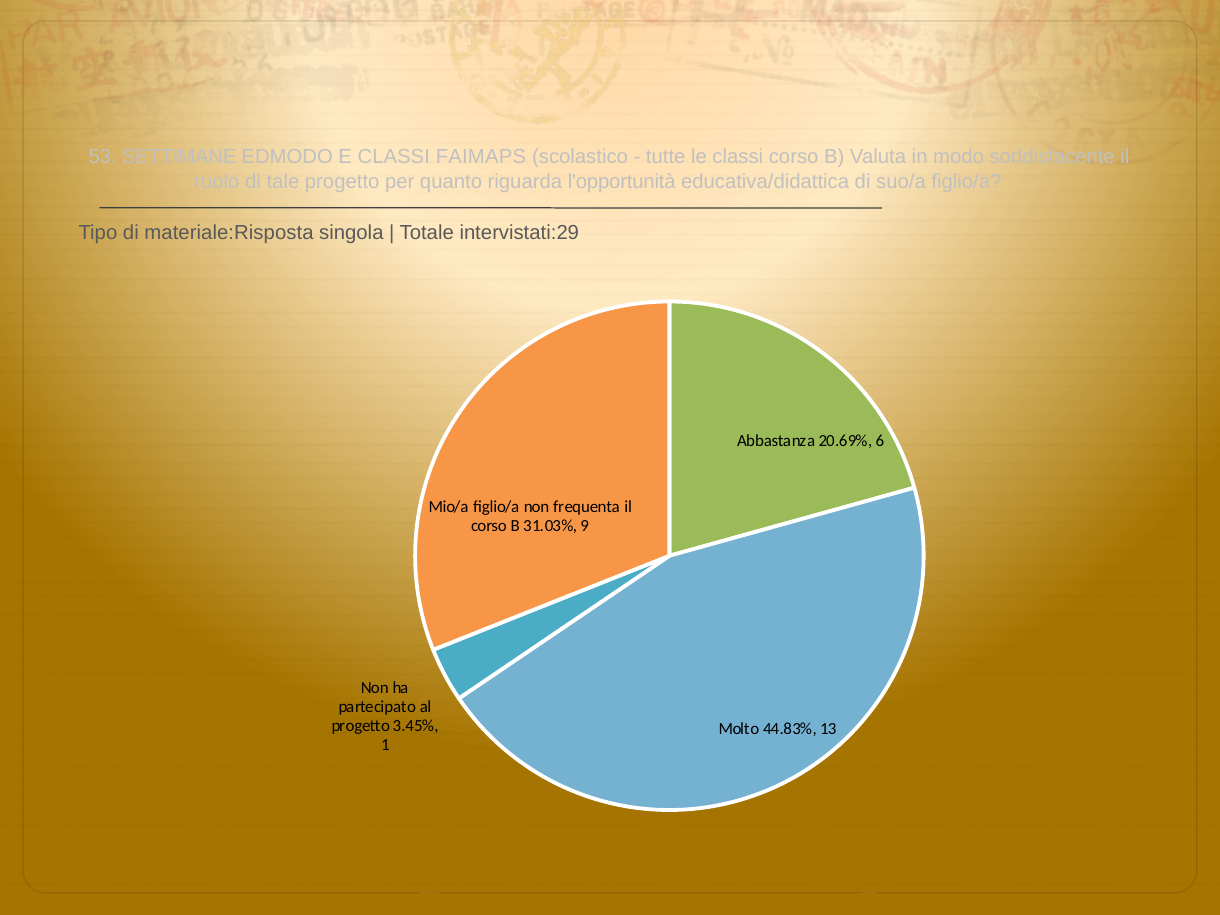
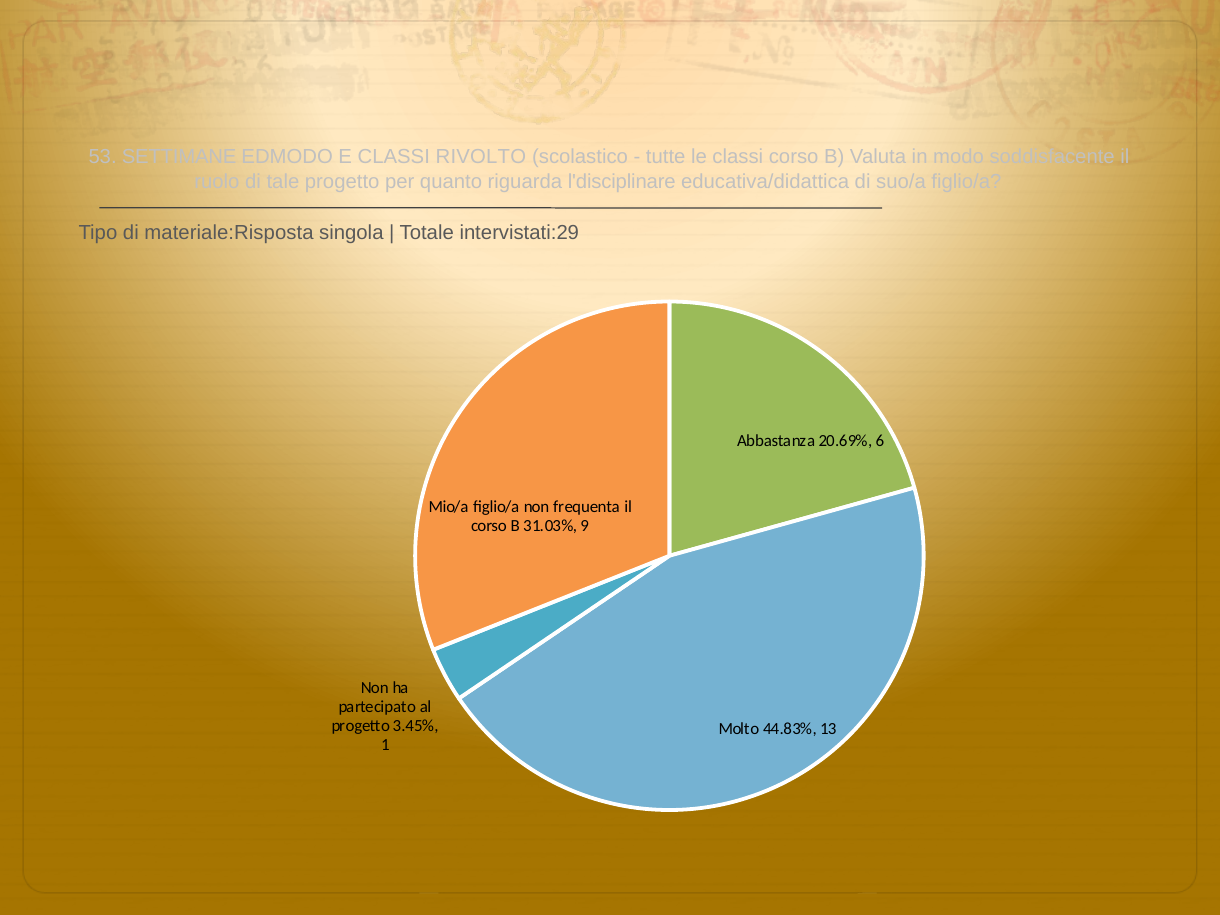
FAIMAPS: FAIMAPS -> RIVOLTO
l'opportunità: l'opportunità -> l'disciplinare
